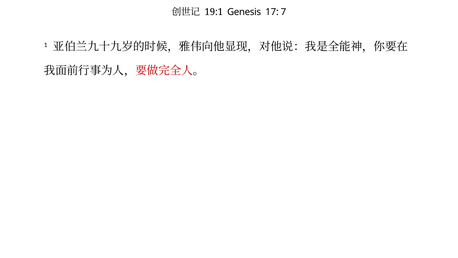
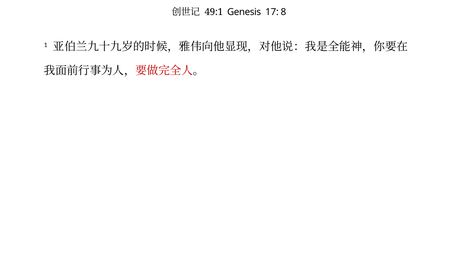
19:1: 19:1 -> 49:1
7: 7 -> 8
